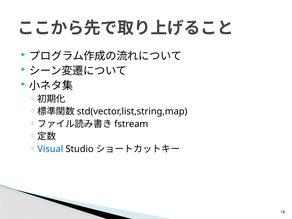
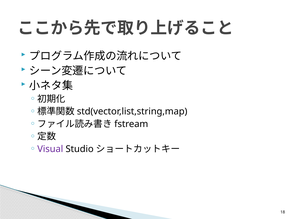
Visual colour: blue -> purple
